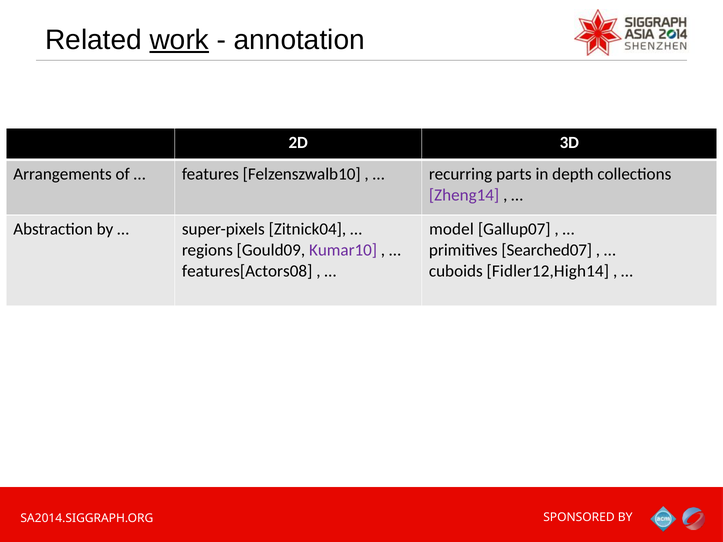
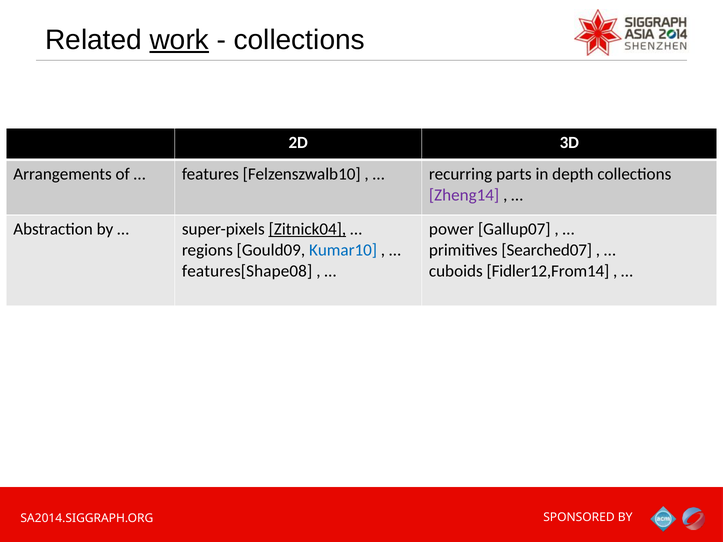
annotation at (299, 40): annotation -> collections
Zitnick04 underline: none -> present
model: model -> power
Kumar10 colour: purple -> blue
features[Actors08: features[Actors08 -> features[Shape08
Fidler12,High14: Fidler12,High14 -> Fidler12,From14
